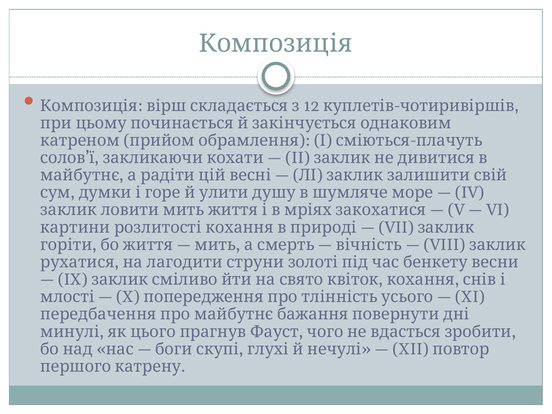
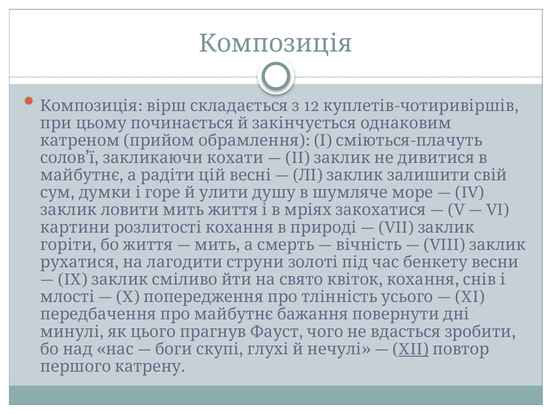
XII underline: none -> present
